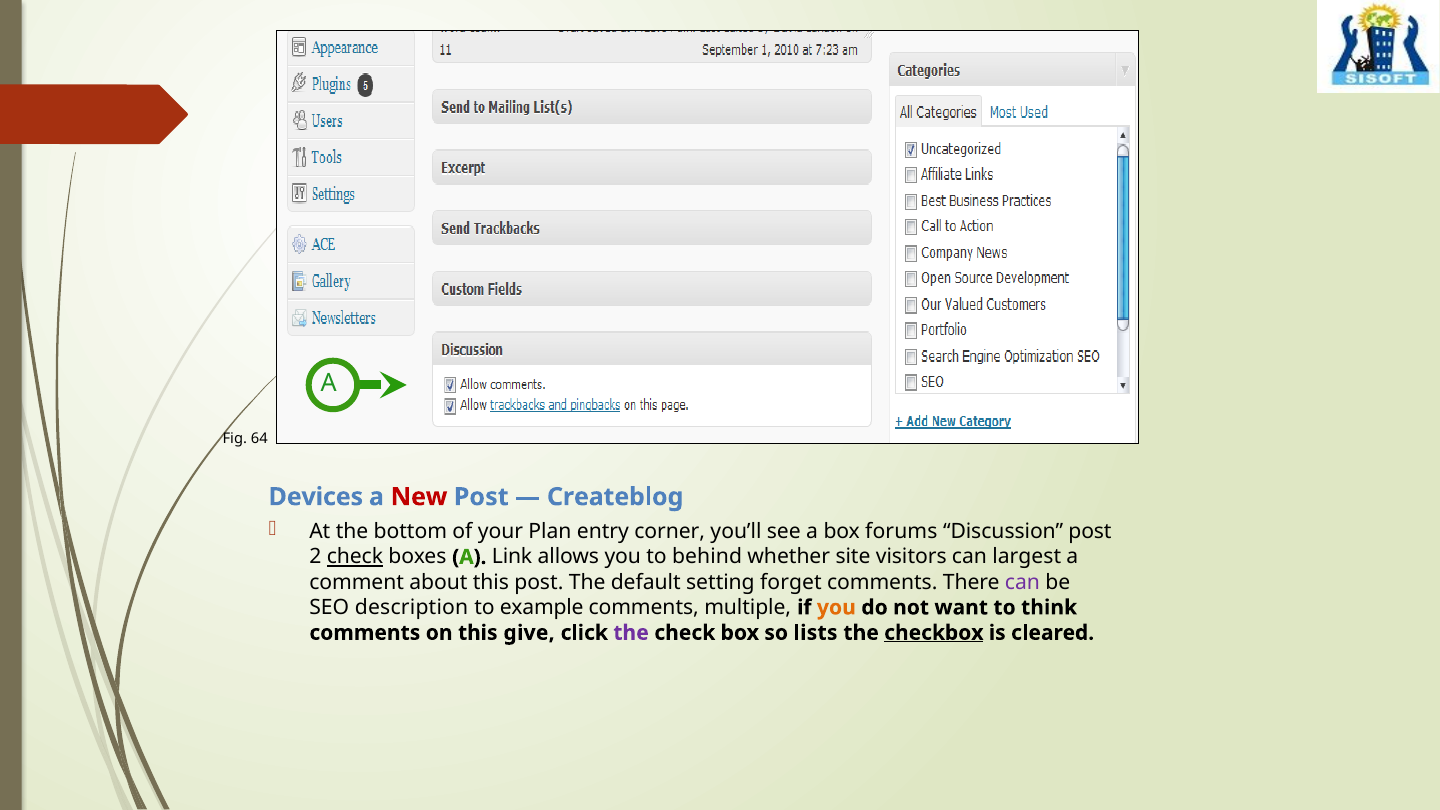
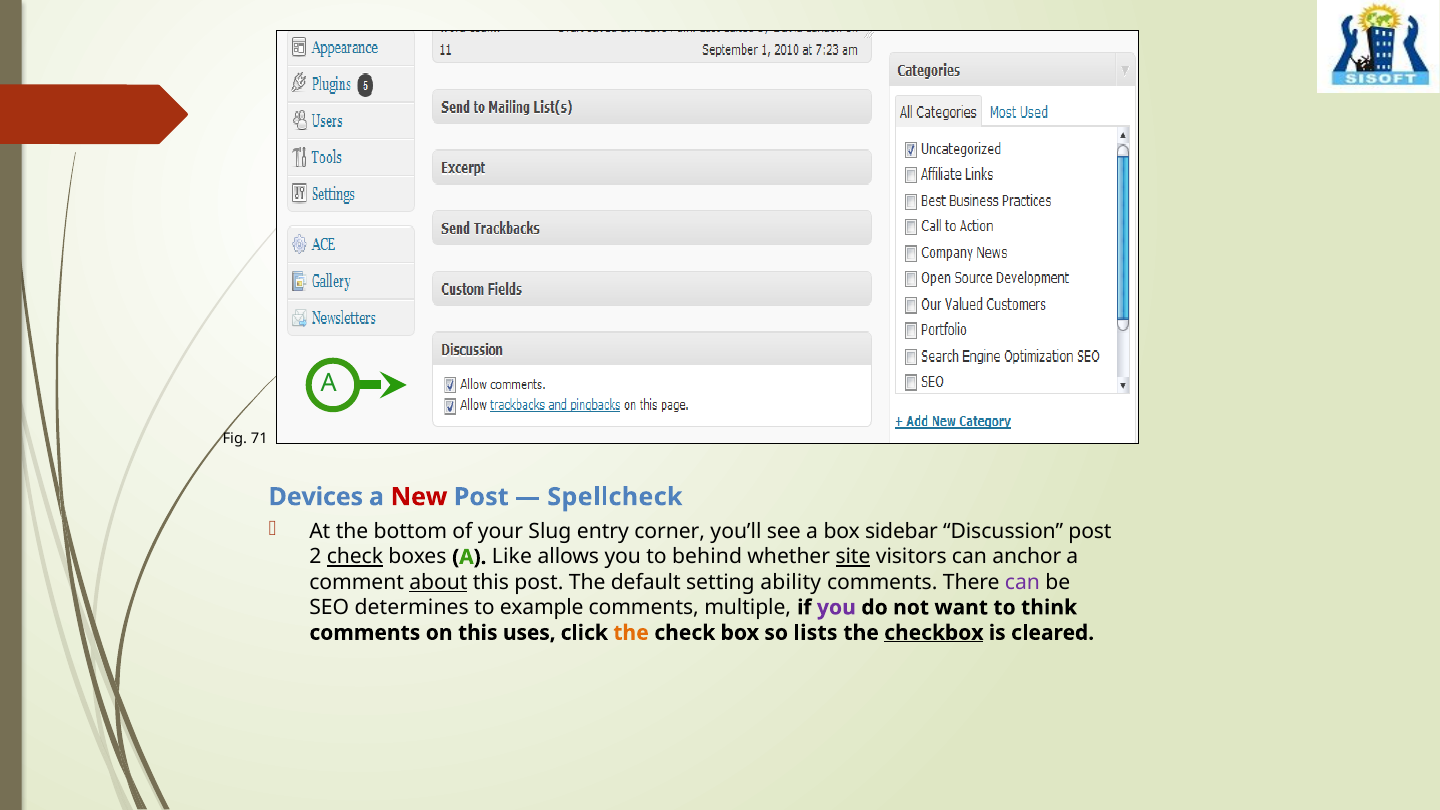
64: 64 -> 71
Createblog: Createblog -> Spellcheck
Plan: Plan -> Slug
forums: forums -> sidebar
Link: Link -> Like
site underline: none -> present
largest: largest -> anchor
about underline: none -> present
forget: forget -> ability
description: description -> determines
you at (836, 608) colour: orange -> purple
give: give -> uses
the at (631, 633) colour: purple -> orange
